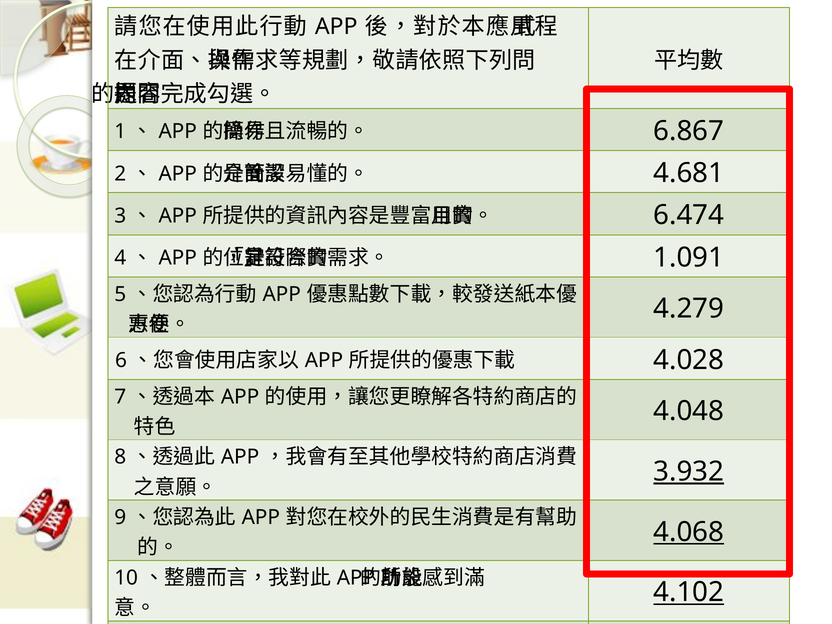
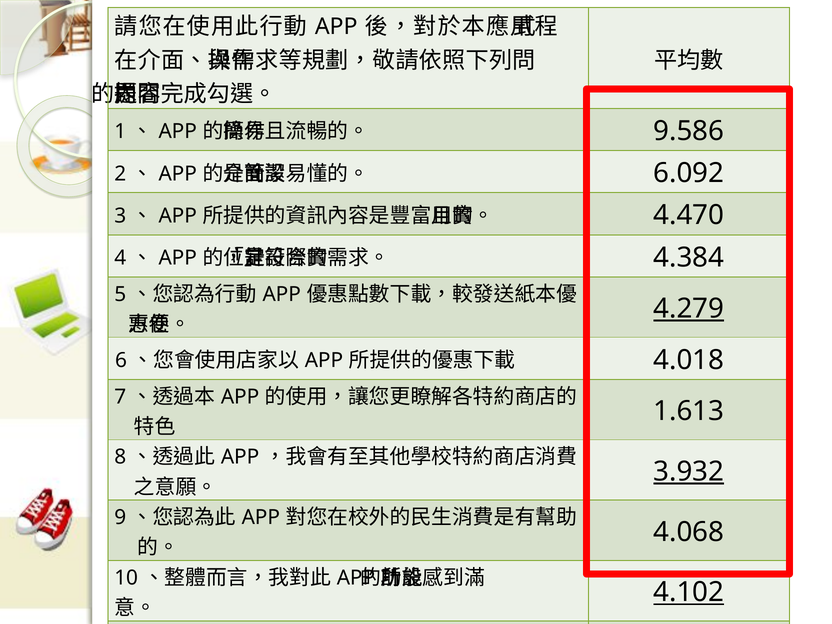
6.867: 6.867 -> 9.586
4.681: 4.681 -> 6.092
6.474: 6.474 -> 4.470
1.091: 1.091 -> 4.384
4.279 underline: none -> present
4.028: 4.028 -> 4.018
4.048: 4.048 -> 1.613
4.068 underline: present -> none
